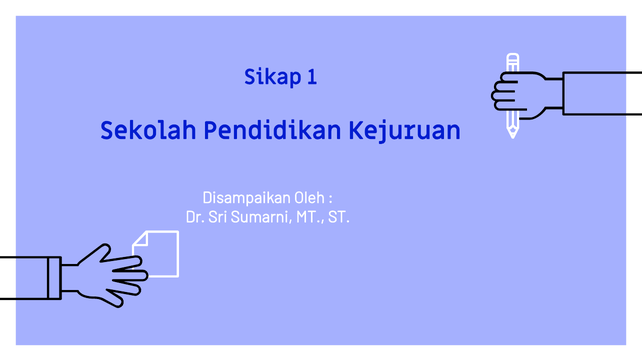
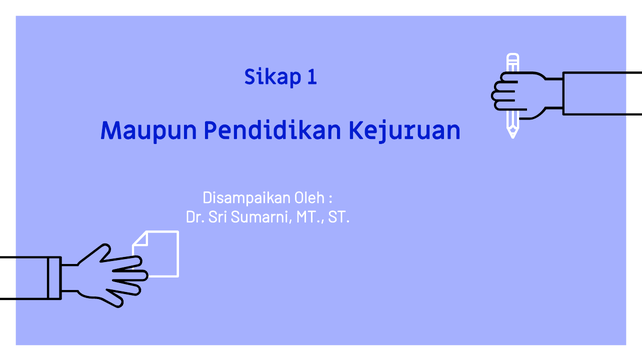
Sekolah: Sekolah -> Maupun
